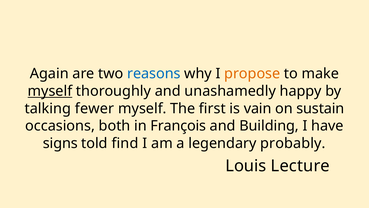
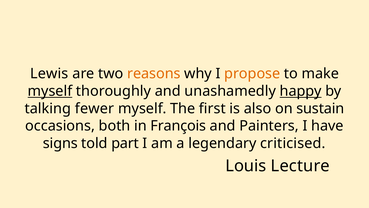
Again: Again -> Lewis
reasons colour: blue -> orange
happy underline: none -> present
vain: vain -> also
Building: Building -> Painters
find: find -> part
probably: probably -> criticised
